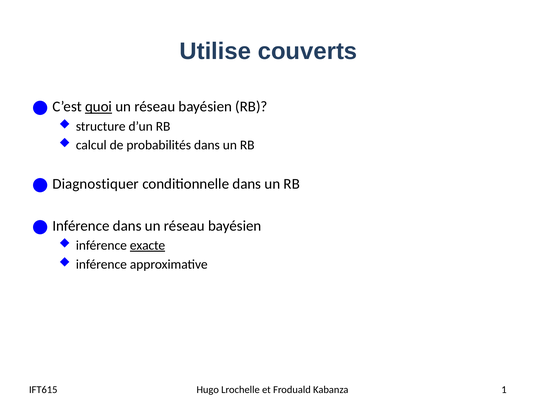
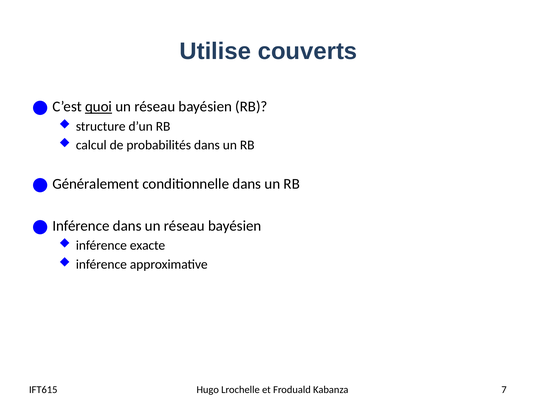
Diagnostiquer: Diagnostiquer -> Généralement
exacte underline: present -> none
1: 1 -> 7
